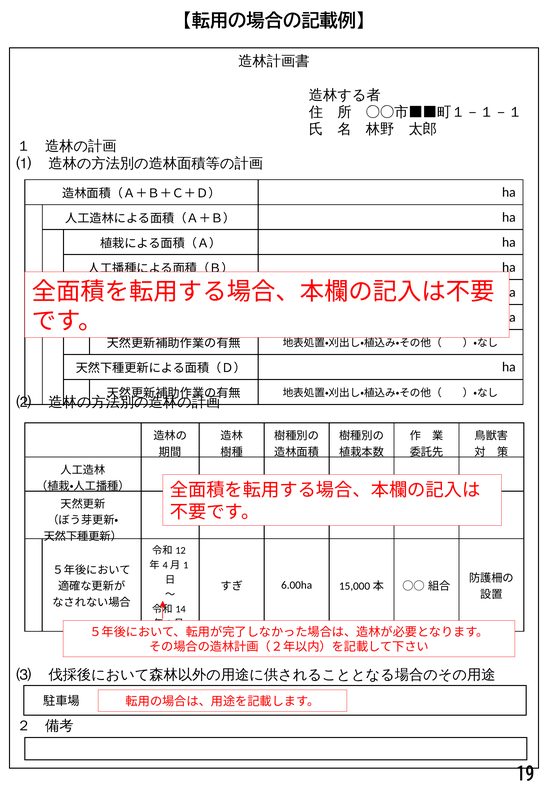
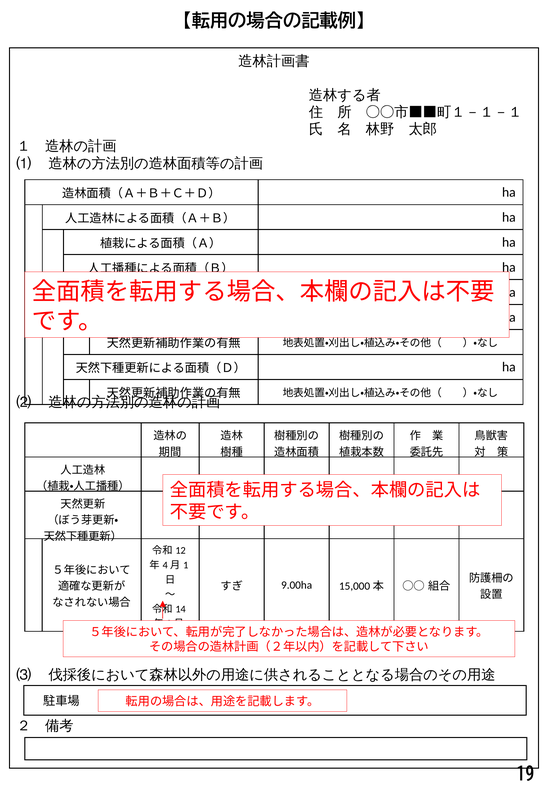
6.00ha: 6.00ha -> 9.00ha
